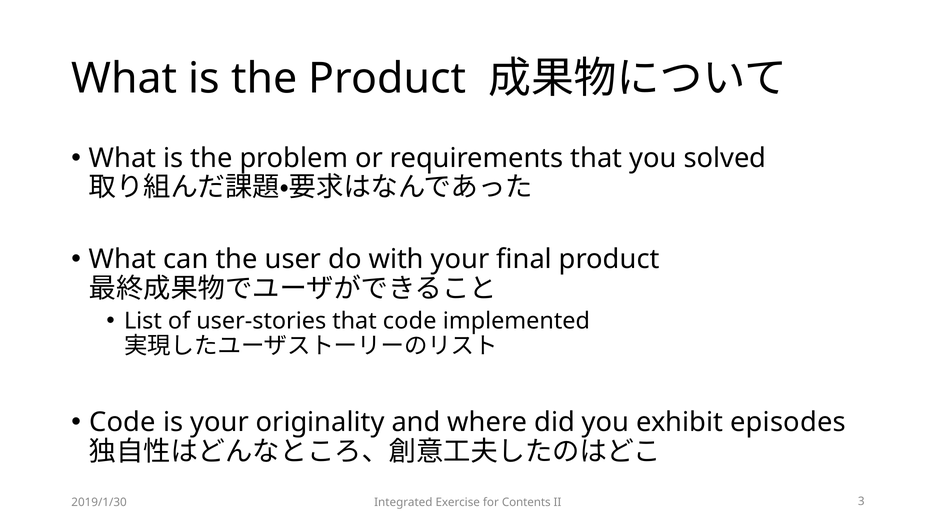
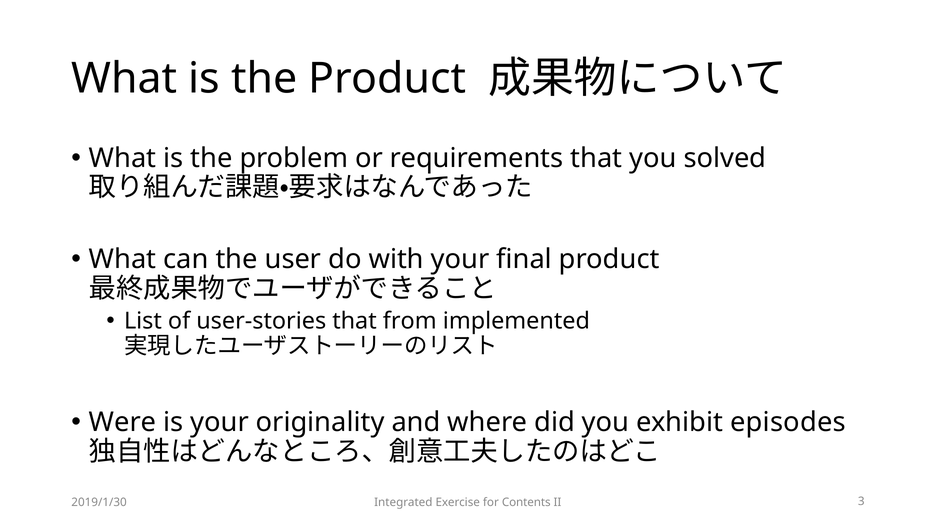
that code: code -> from
Code at (122, 423): Code -> Were
